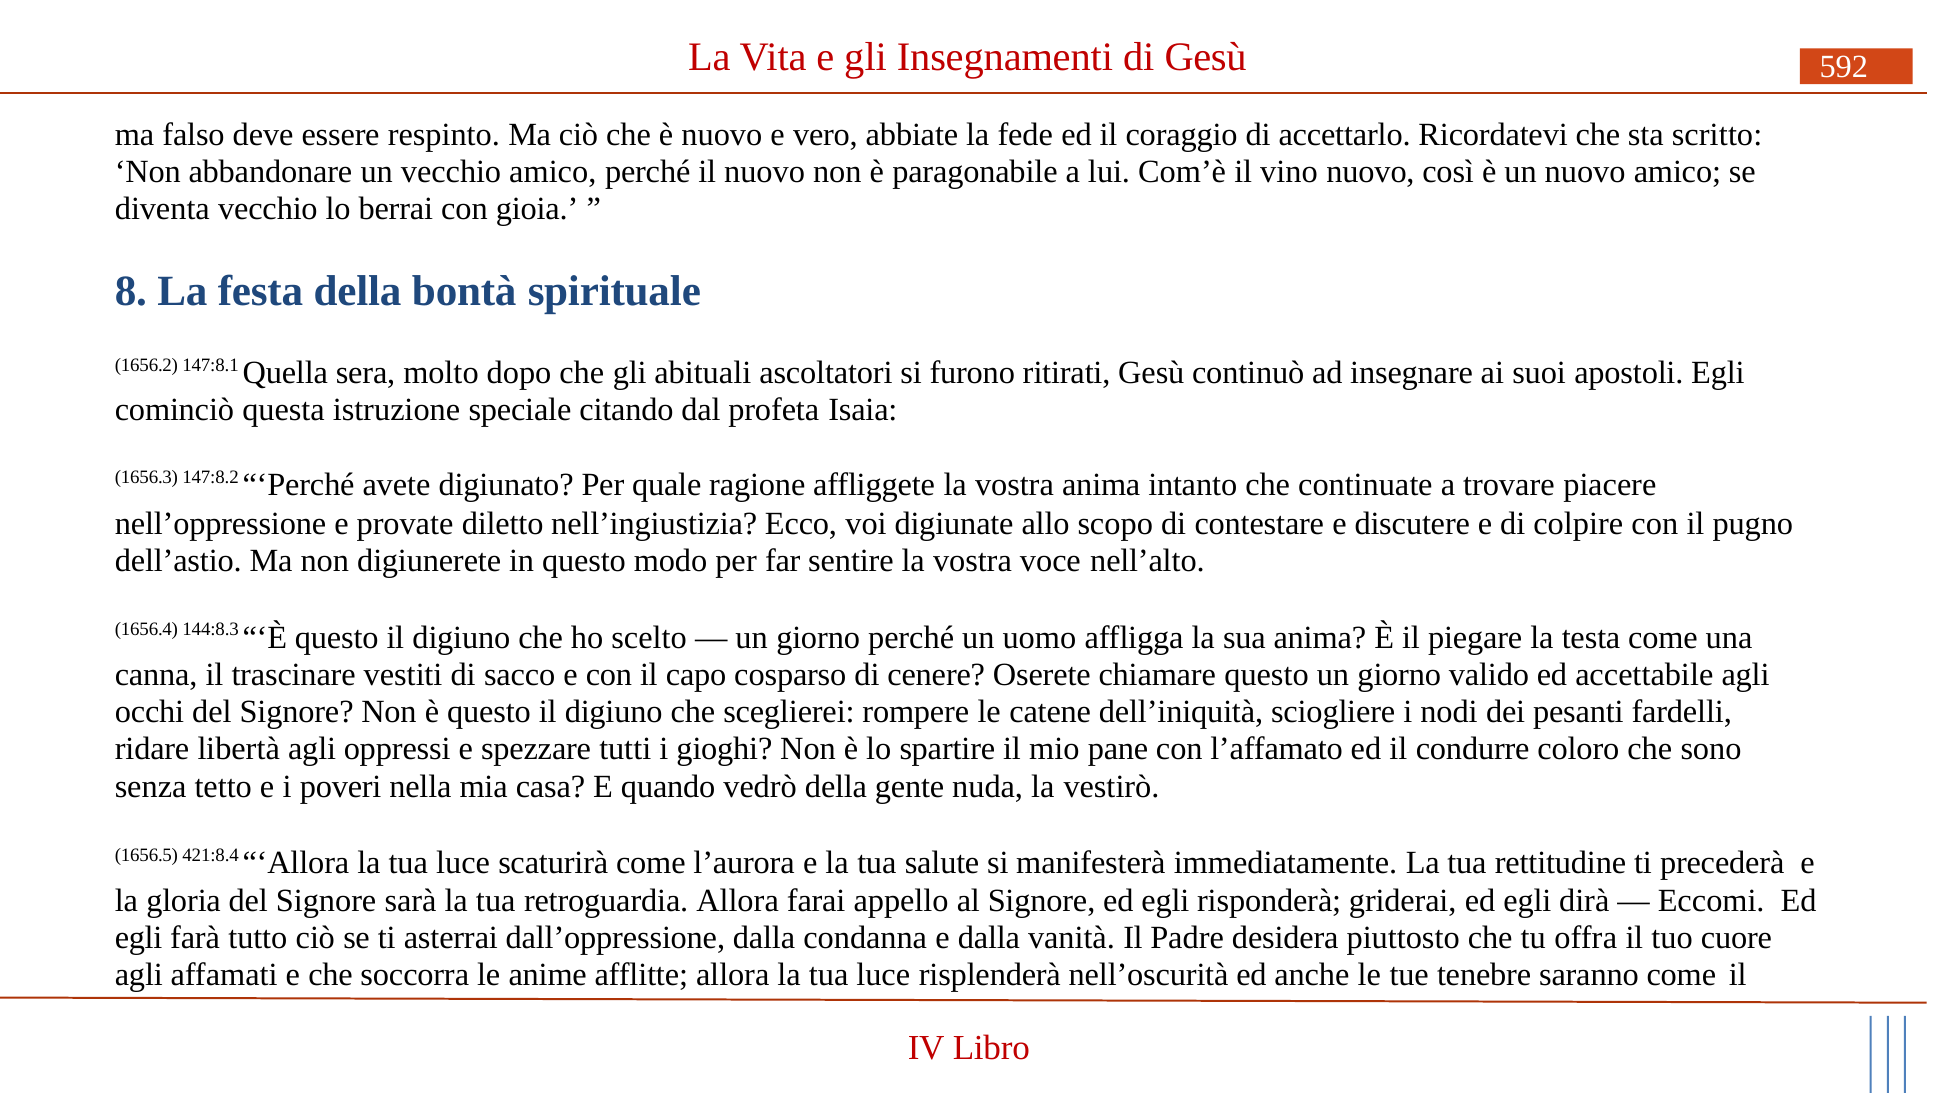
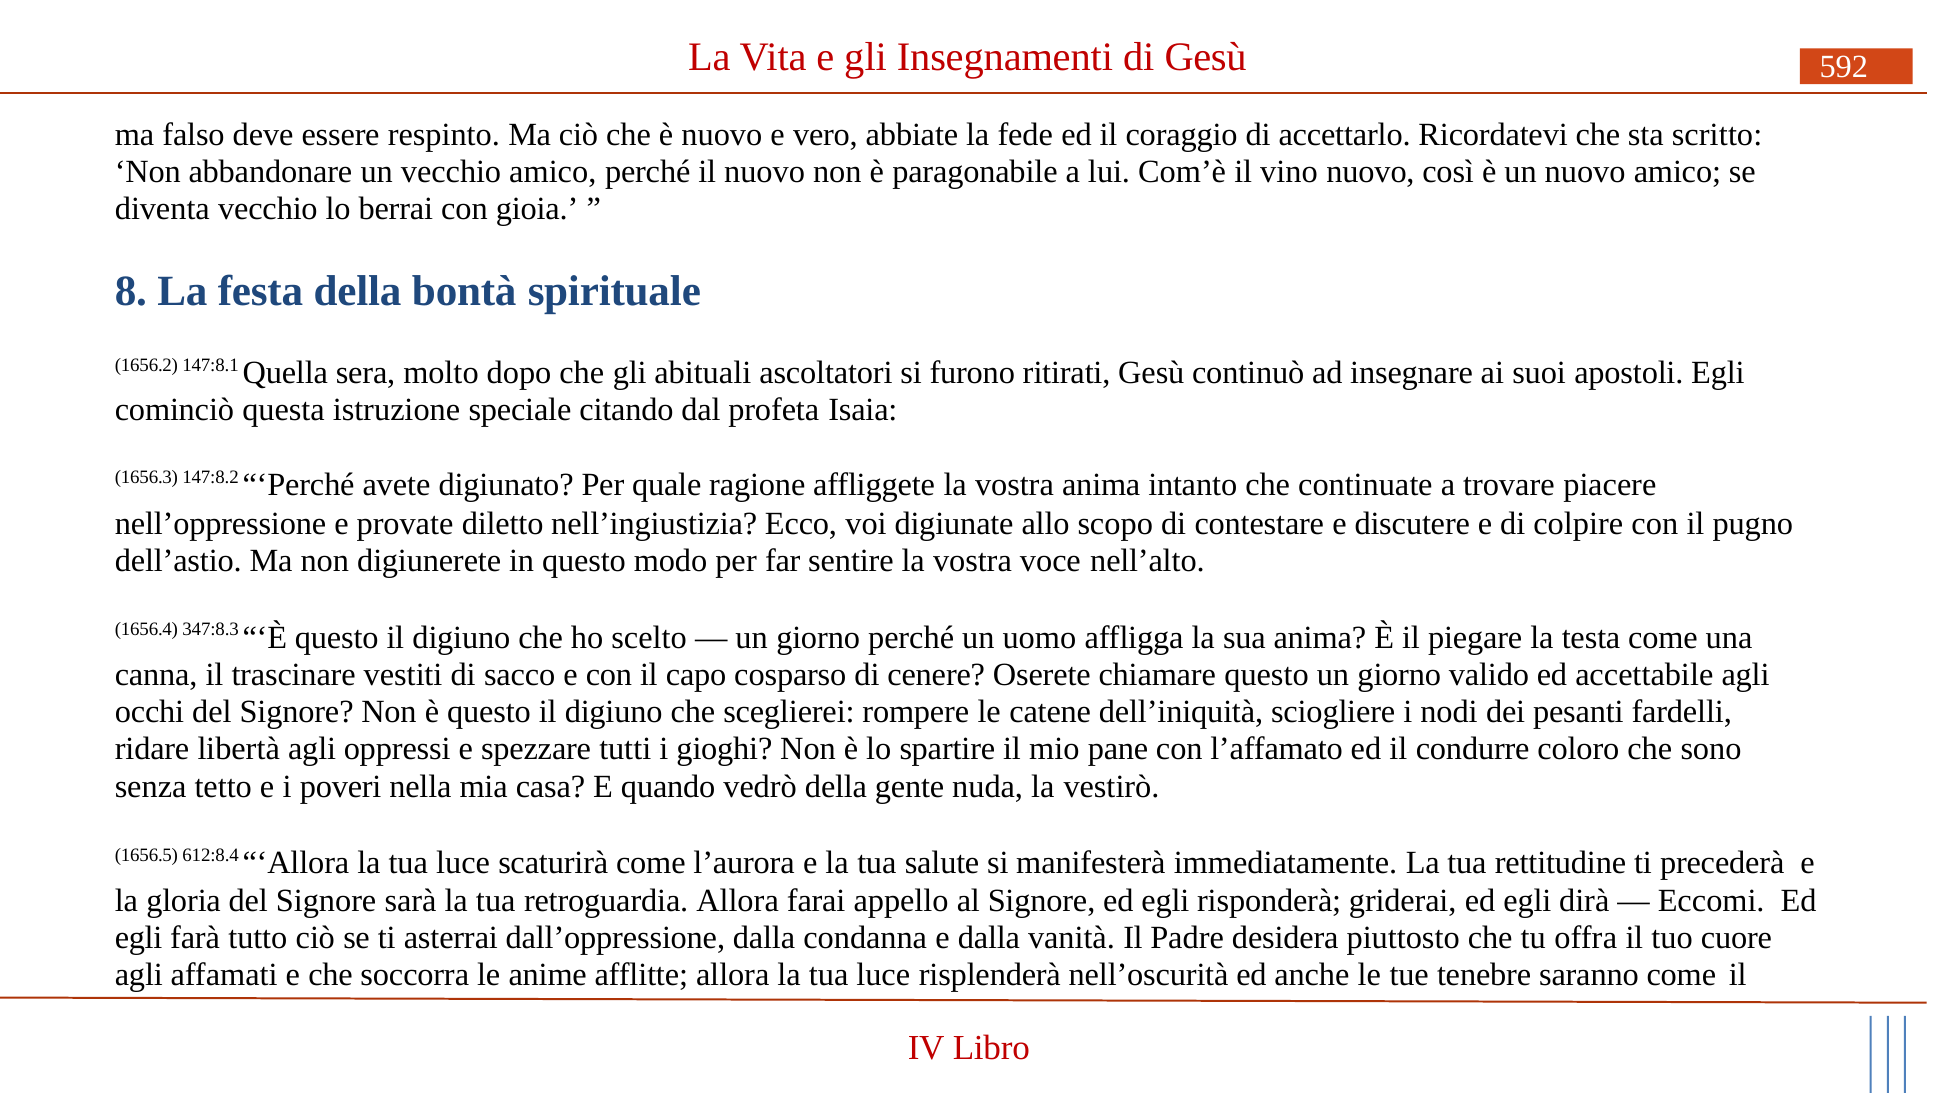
144:8.3: 144:8.3 -> 347:8.3
421:8.4: 421:8.4 -> 612:8.4
